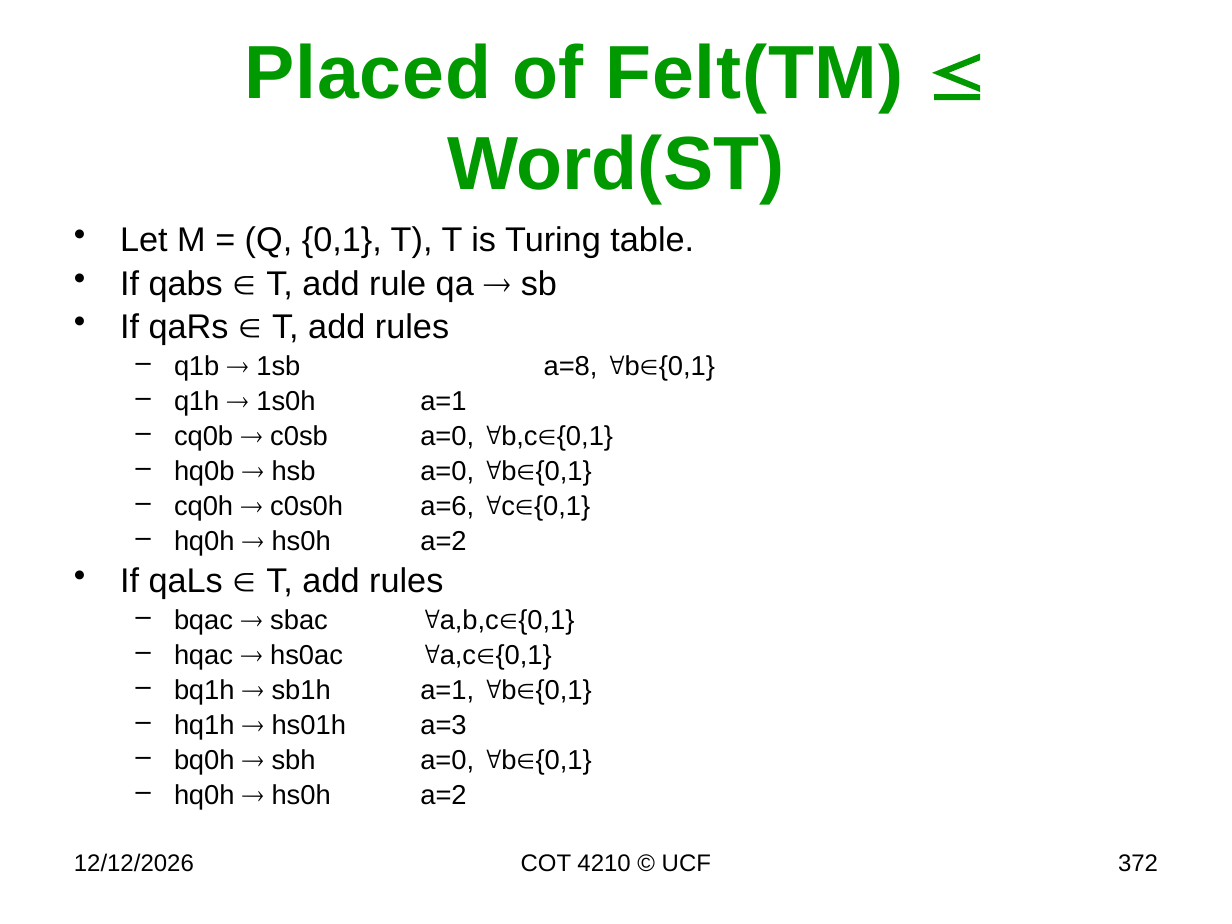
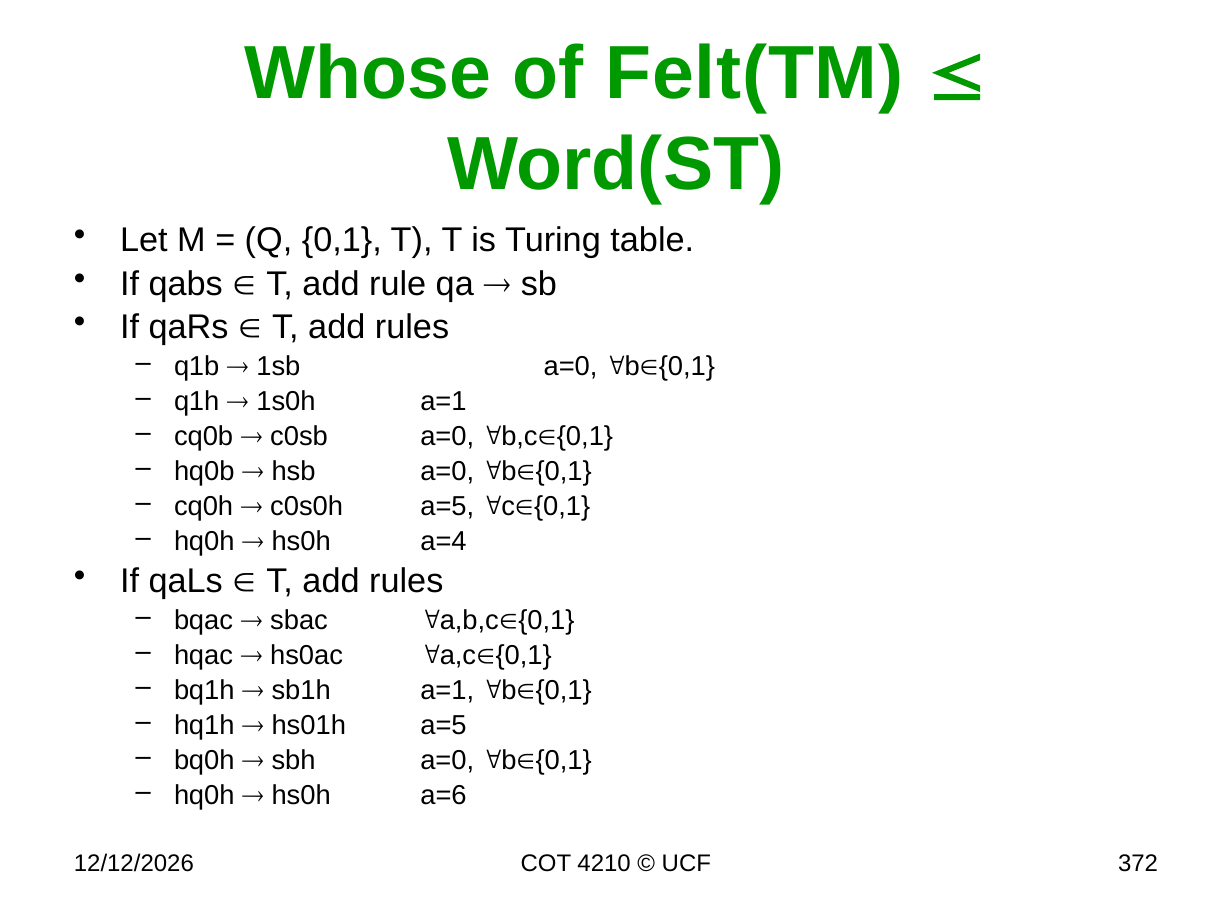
Placed: Placed -> Whose
1sb a=8: a=8 -> a=0
c0s0h a=6: a=6 -> a=5
a=2 at (444, 541): a=2 -> a=4
hs01h a=3: a=3 -> a=5
a=2 at (444, 795): a=2 -> a=6
